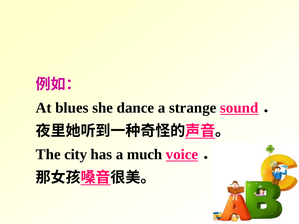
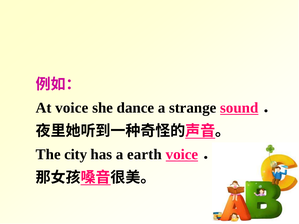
At blues: blues -> voice
much: much -> earth
